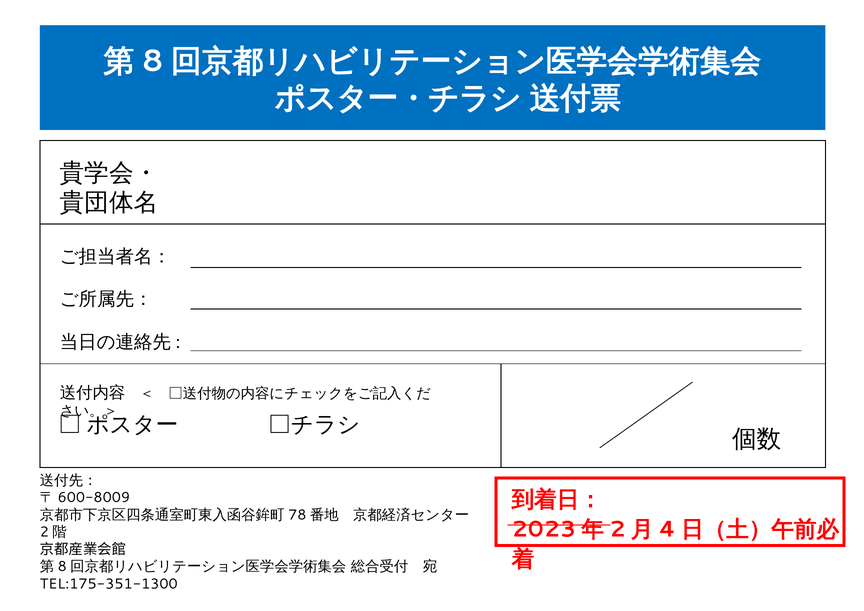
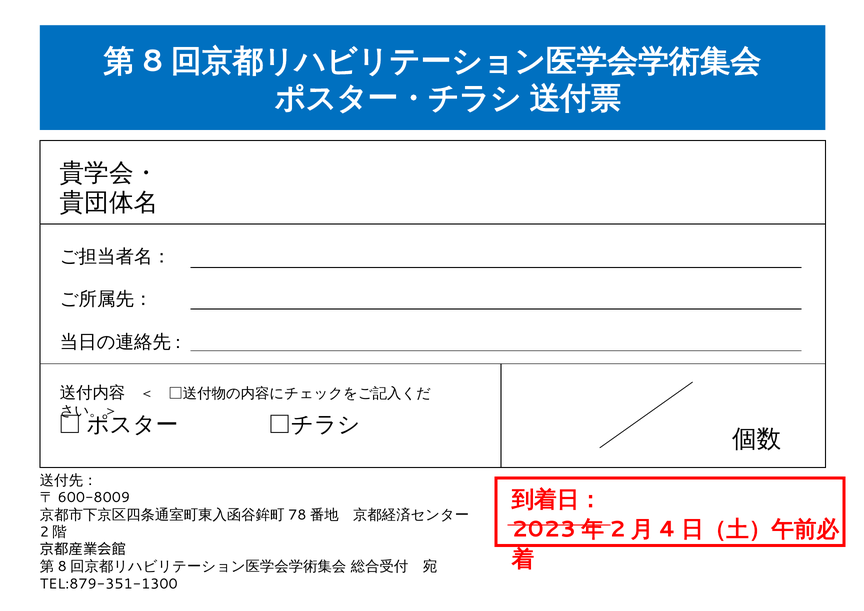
TEL:175-351-1300: TEL:175-351-1300 -> TEL:879-351-1300
